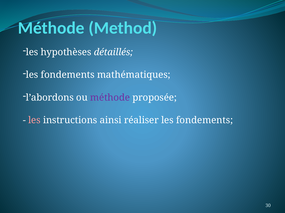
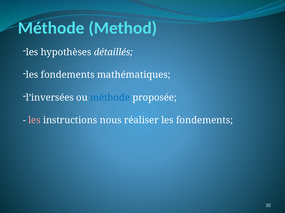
l’abordons: l’abordons -> l’inversées
méthode at (110, 98) colour: purple -> blue
ainsi: ainsi -> nous
